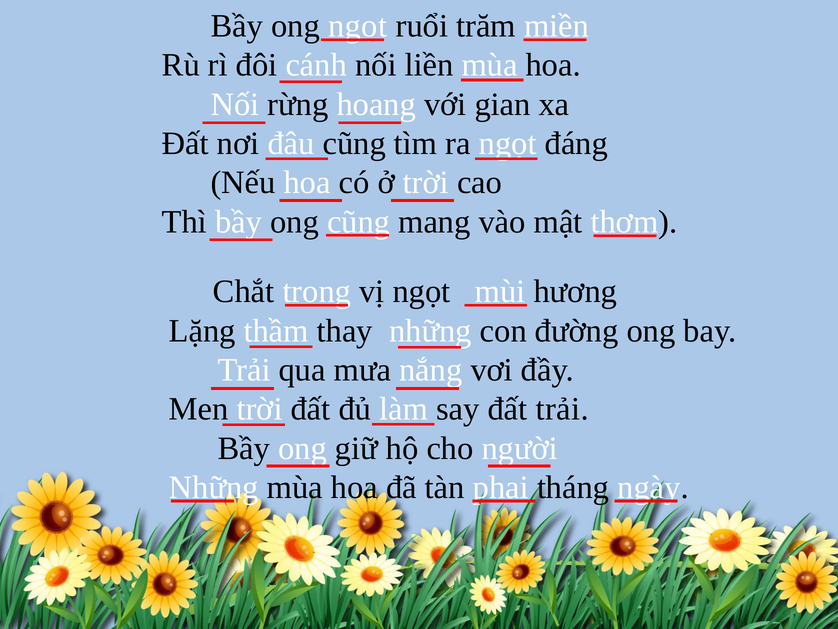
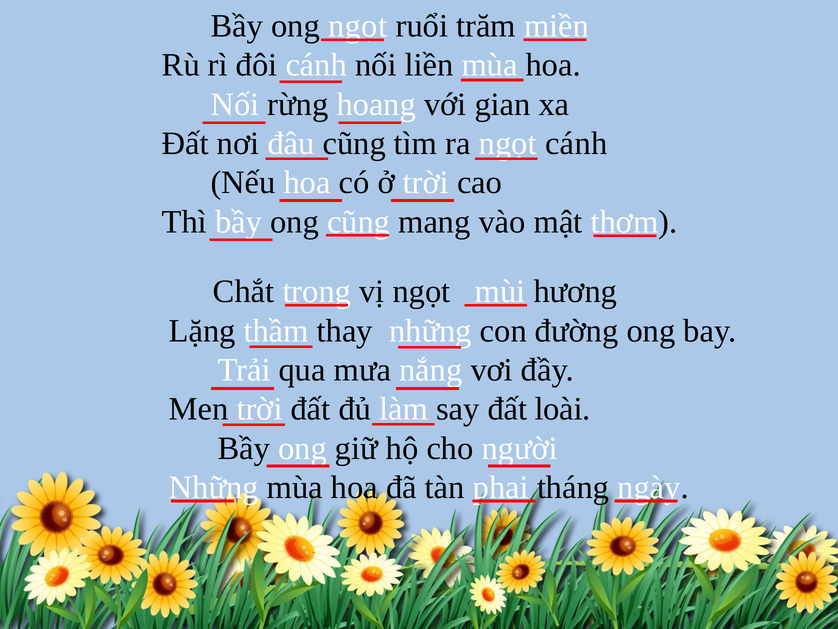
ngọt đáng: đáng -> cánh
đất trải: trải -> loài
